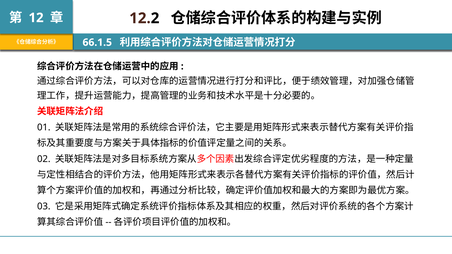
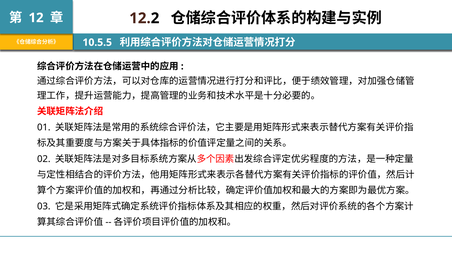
66.1.5: 66.1.5 -> 10.5.5
